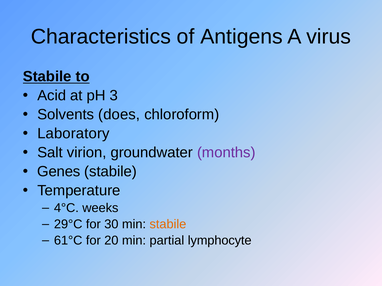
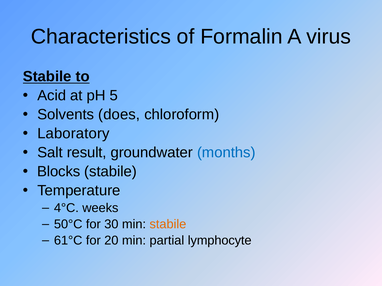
Antigens: Antigens -> Formalin
3: 3 -> 5
virion: virion -> result
months colour: purple -> blue
Genes: Genes -> Blocks
29°C: 29°C -> 50°C
